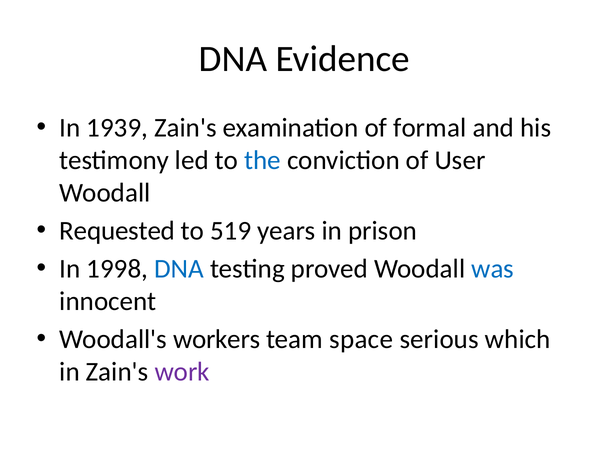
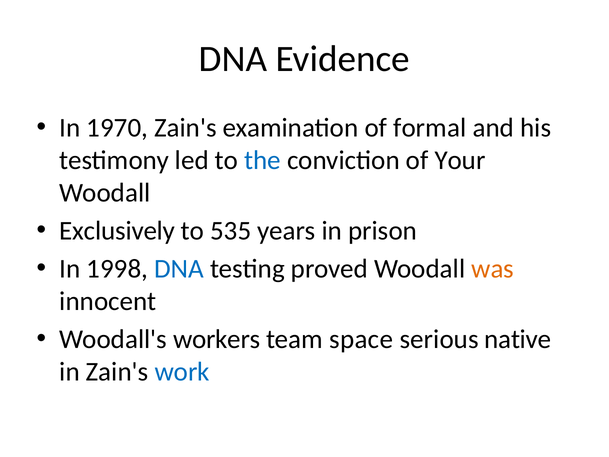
1939: 1939 -> 1970
User: User -> Your
Requested: Requested -> Exclusively
519: 519 -> 535
was colour: blue -> orange
which: which -> native
work colour: purple -> blue
